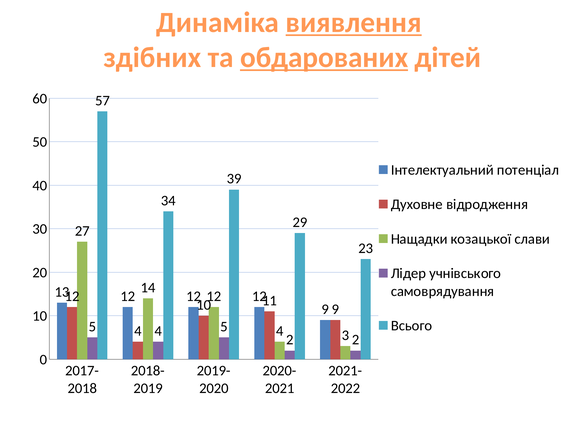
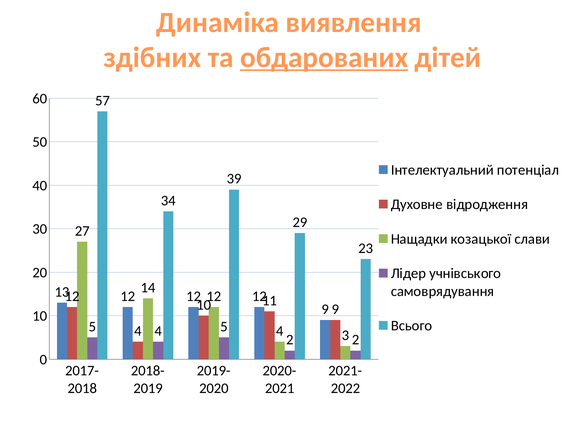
виявлення underline: present -> none
